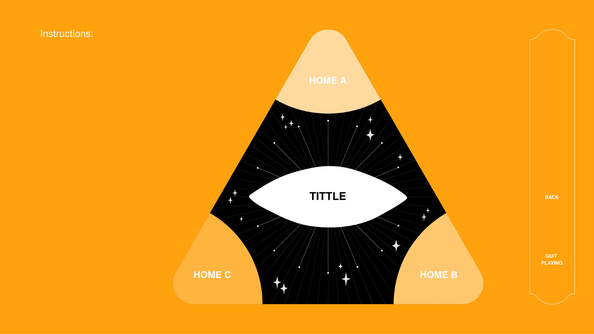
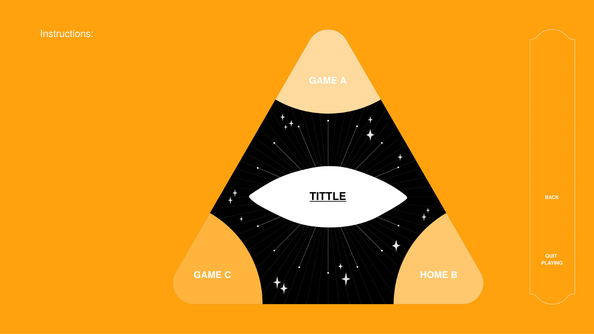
HOME at (323, 81): HOME -> GAME
TITTLE underline: none -> present
HOME at (208, 275): HOME -> GAME
